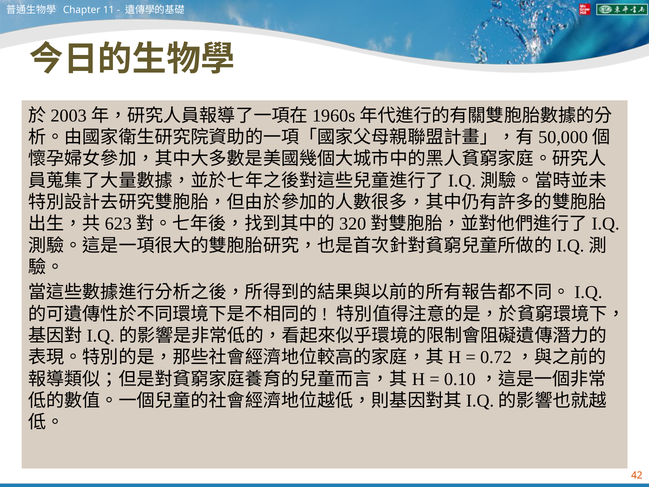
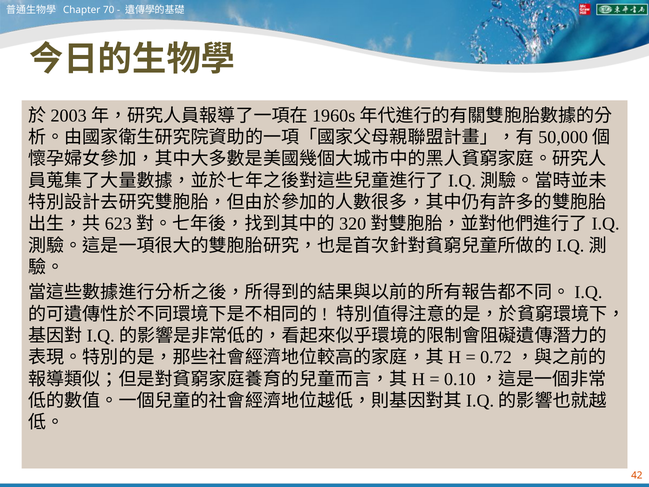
11: 11 -> 70
